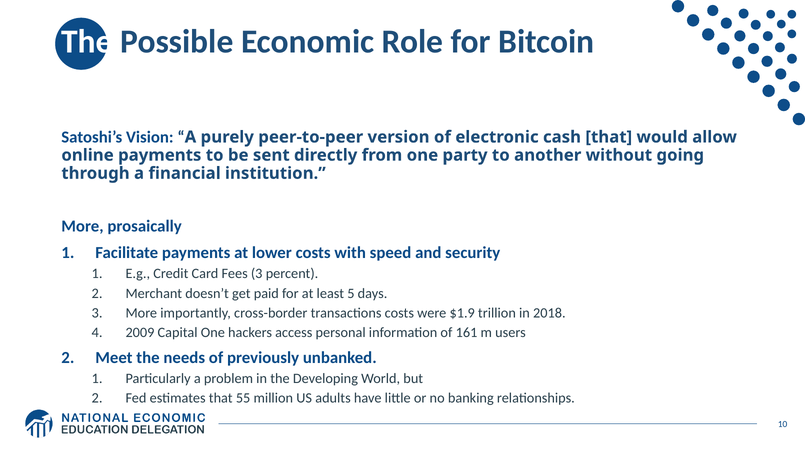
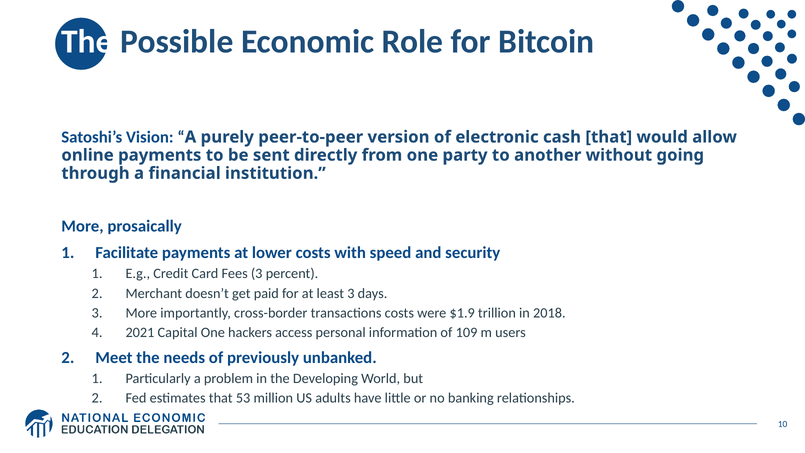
least 5: 5 -> 3
2009: 2009 -> 2021
161: 161 -> 109
55: 55 -> 53
